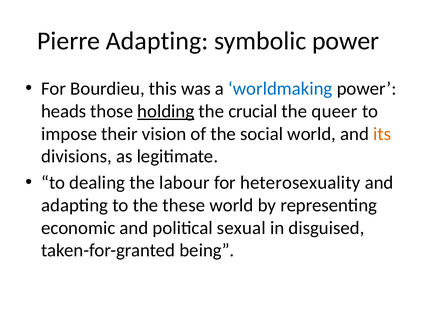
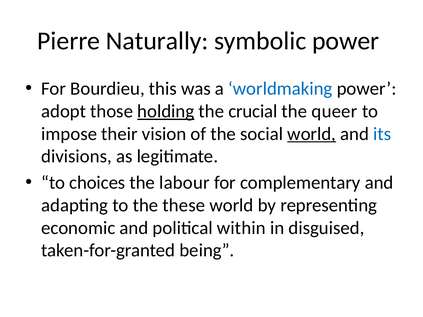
Pierre Adapting: Adapting -> Naturally
heads: heads -> adopt
world at (312, 134) underline: none -> present
its colour: orange -> blue
dealing: dealing -> choices
heterosexuality: heterosexuality -> complementary
sexual: sexual -> within
